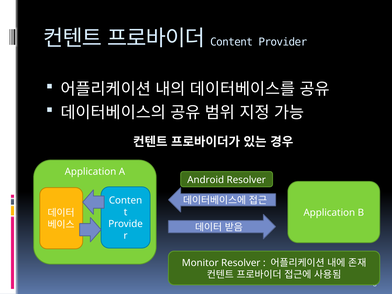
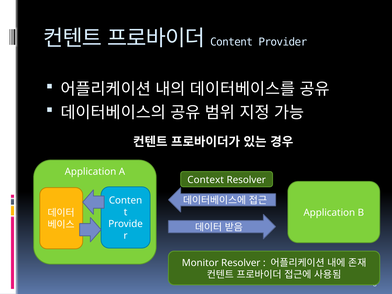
Android: Android -> Context
